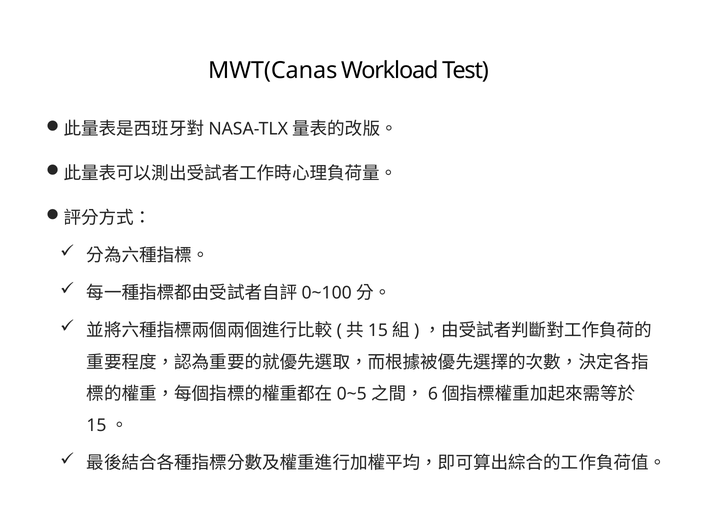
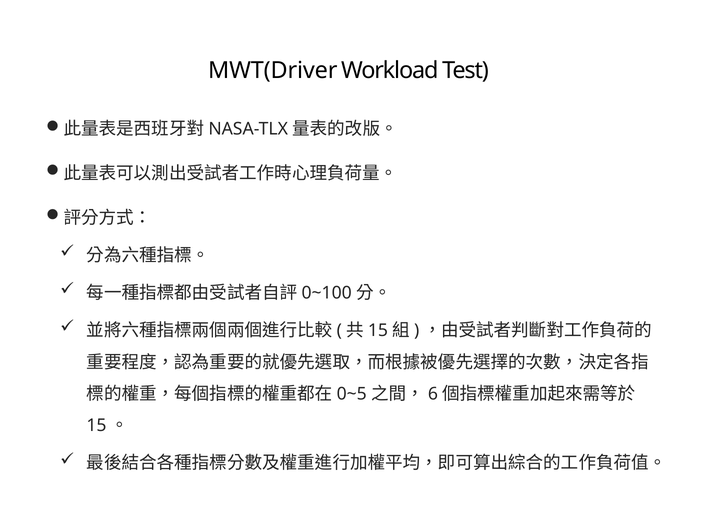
MWT(Canas: MWT(Canas -> MWT(Driver
